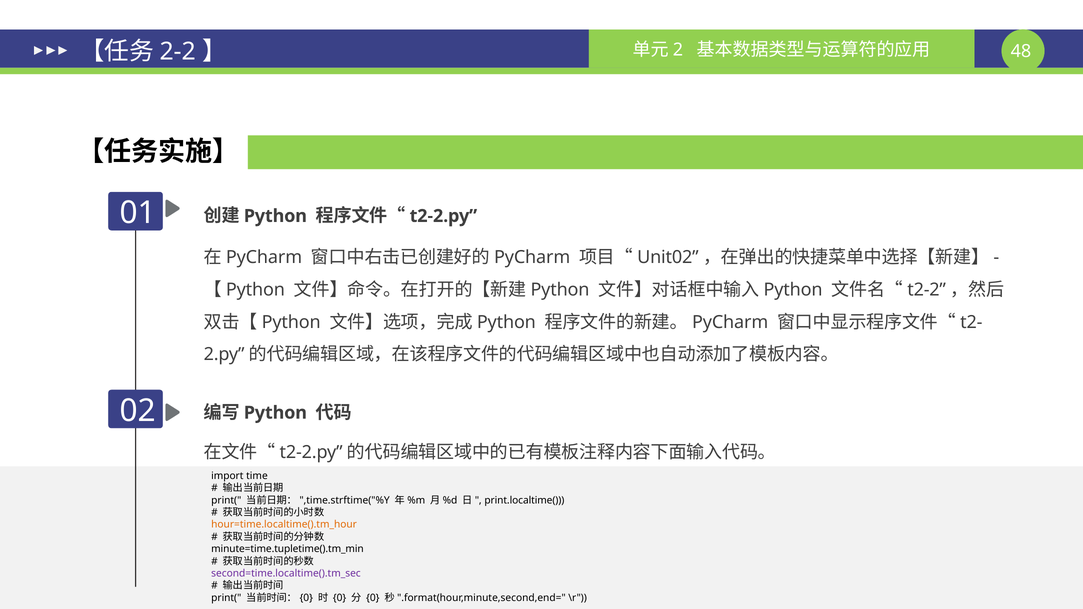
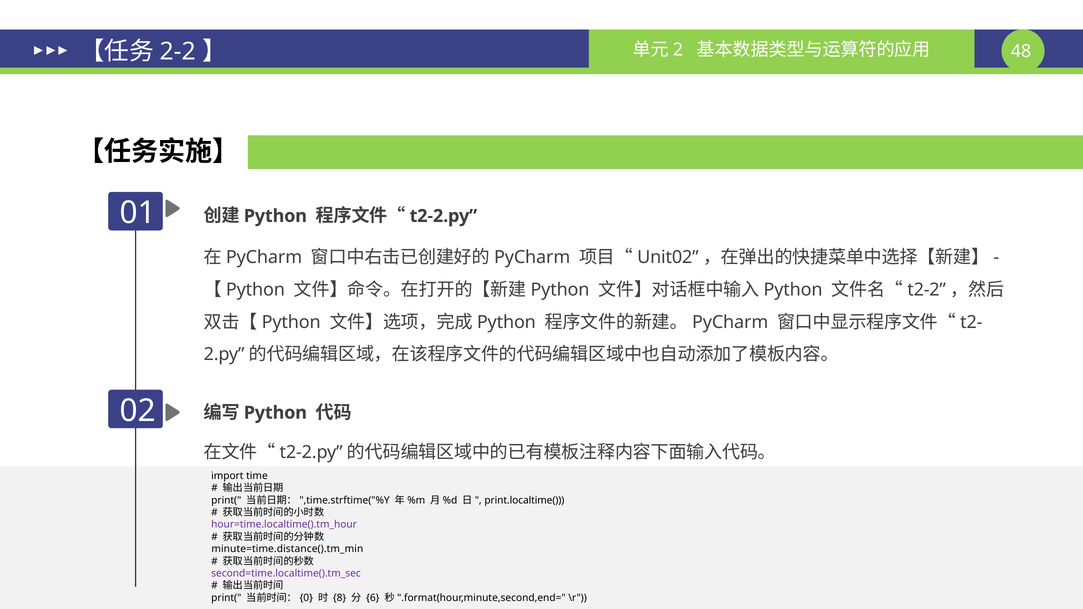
hour=time.localtime().tm_hour colour: orange -> purple
minute=time.tupletime().tm_min: minute=time.tupletime().tm_min -> minute=time.distance().tm_min
0 at (340, 598): 0 -> 8
0 at (373, 598): 0 -> 6
